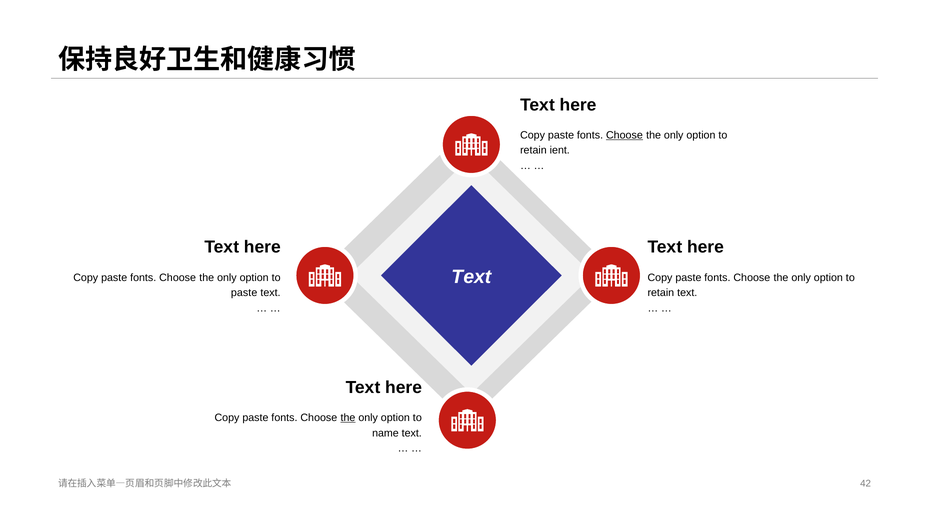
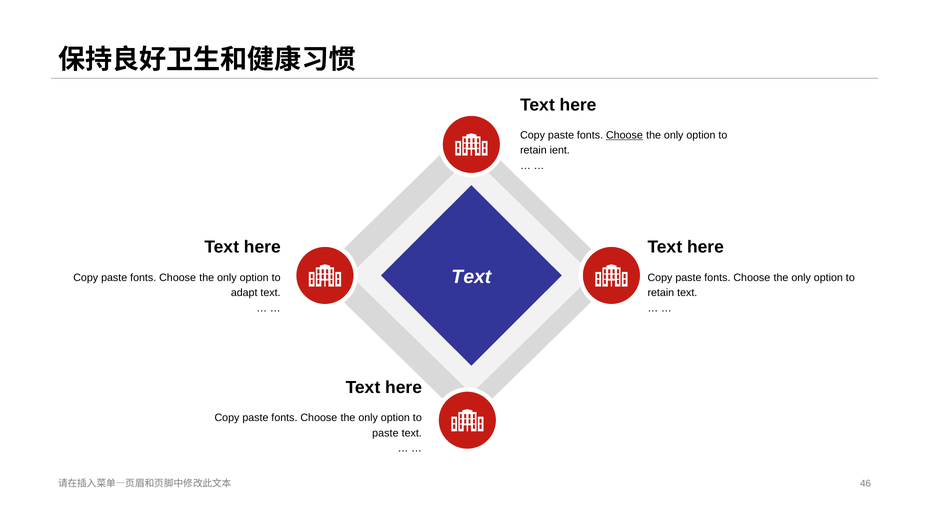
paste at (244, 293): paste -> adapt
the at (348, 418) underline: present -> none
name at (385, 434): name -> paste
42: 42 -> 46
